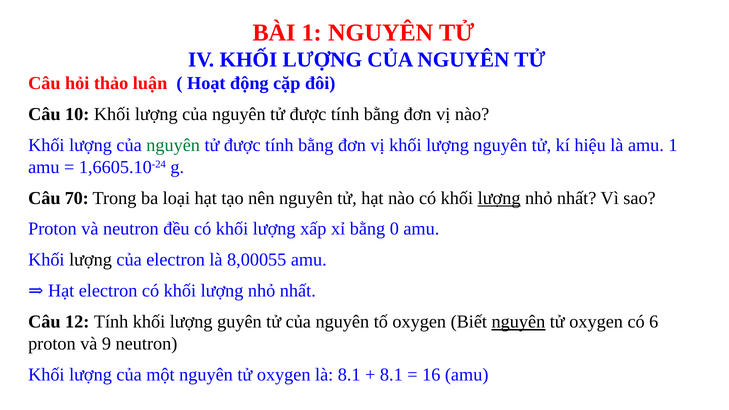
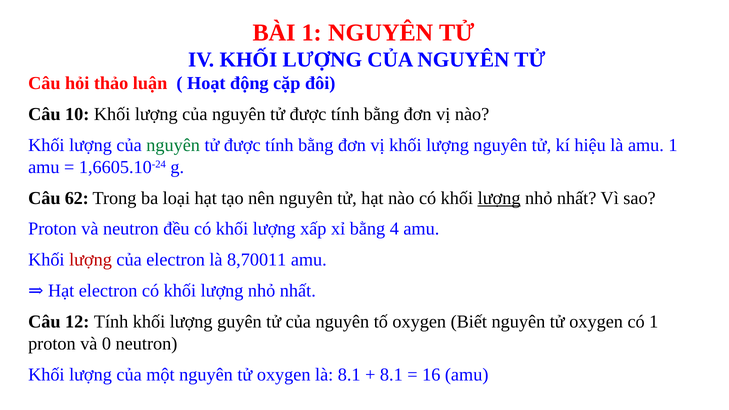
70: 70 -> 62
0: 0 -> 4
lượng at (91, 260) colour: black -> red
8,00055: 8,00055 -> 8,70011
nguyên at (518, 322) underline: present -> none
có 6: 6 -> 1
9: 9 -> 0
